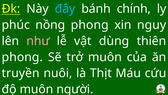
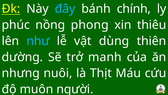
nguy: nguy -> thiêu
như colour: pink -> light blue
phong at (22, 57): phong -> dường
trở muôn: muôn -> manh
truyền: truyền -> nhưng
